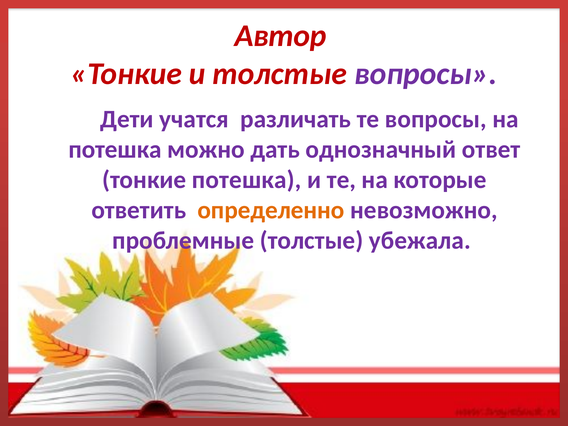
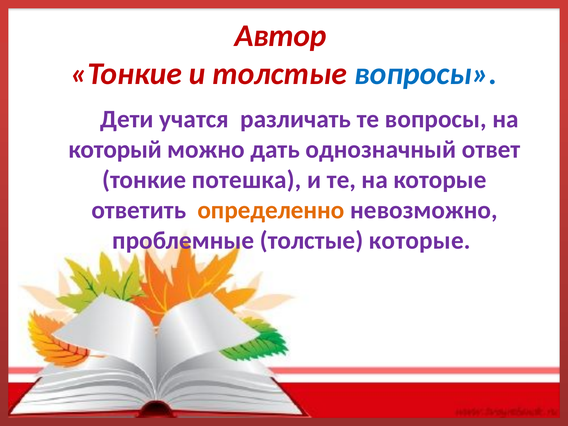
вопросы at (426, 74) colour: purple -> blue
потешка at (115, 149): потешка -> который
толстые убежала: убежала -> которые
